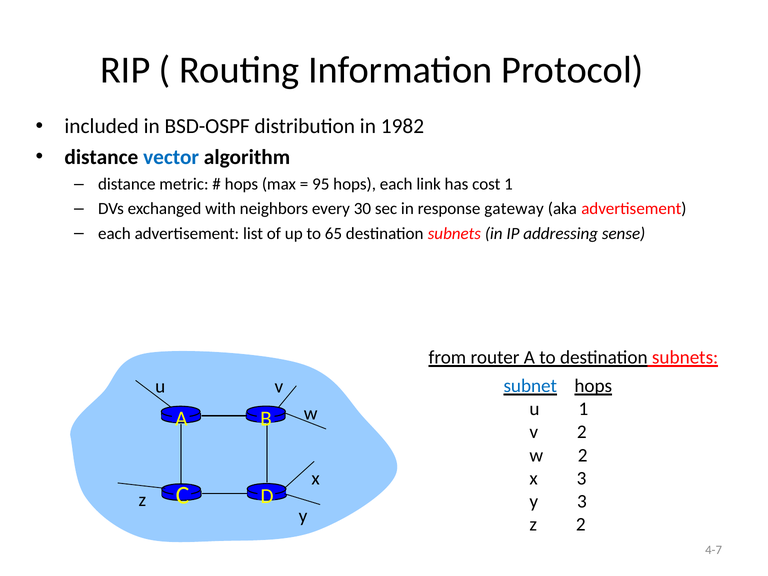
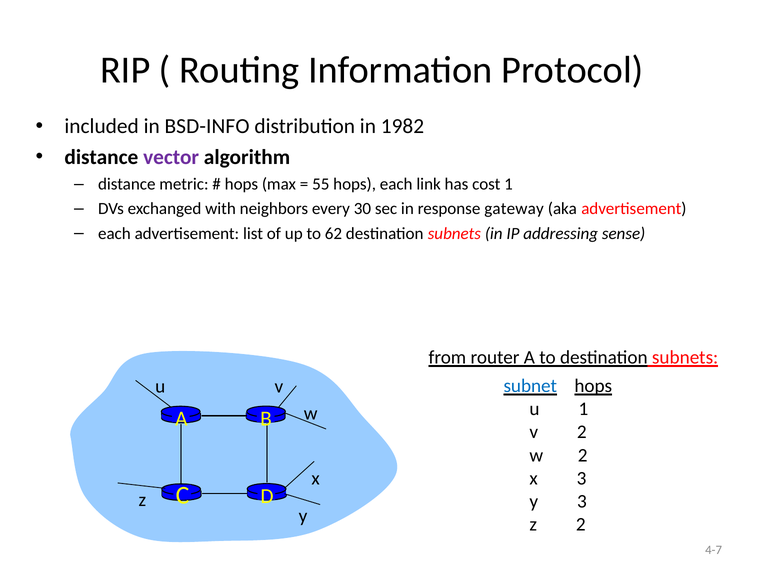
BSD-OSPF: BSD-OSPF -> BSD-INFO
vector colour: blue -> purple
95: 95 -> 55
65: 65 -> 62
